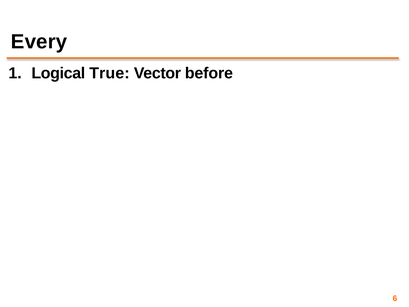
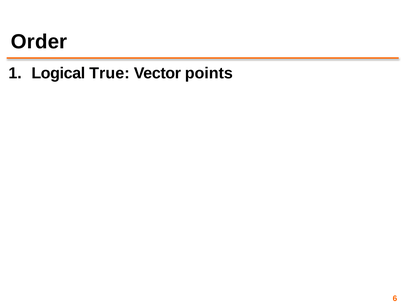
Every: Every -> Order
before: before -> points
